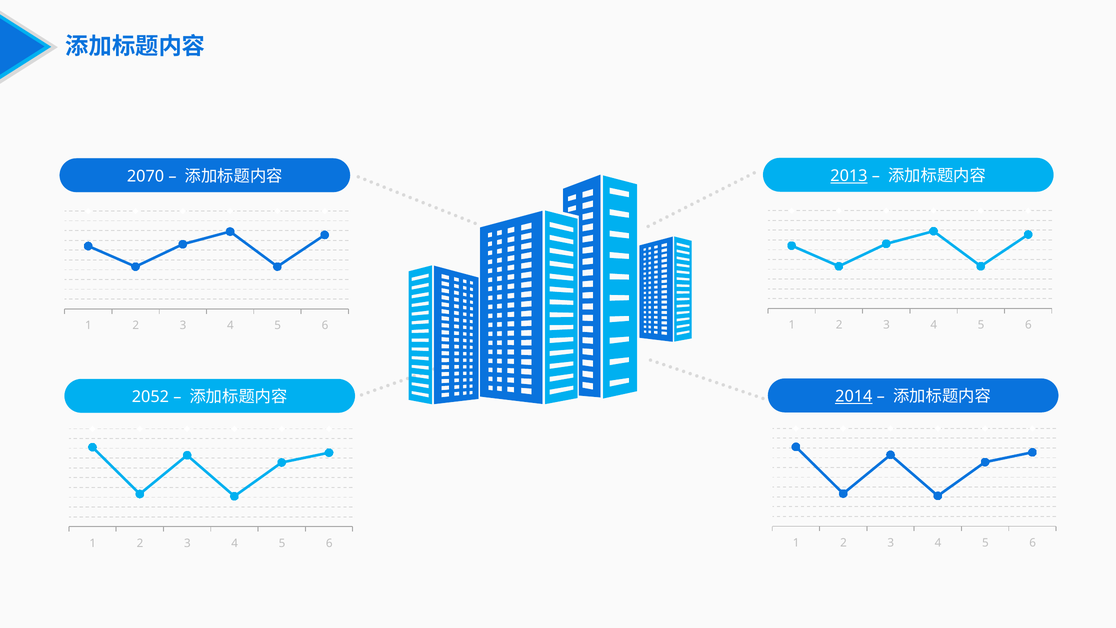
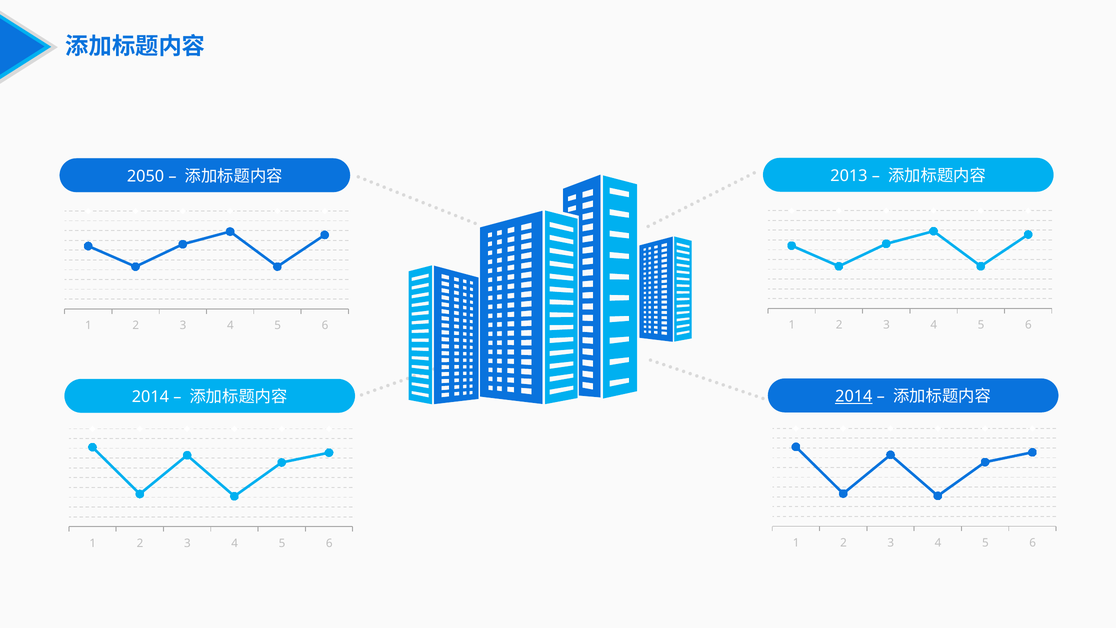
2013 underline: present -> none
2070: 2070 -> 2050
2052 at (150, 397): 2052 -> 2014
